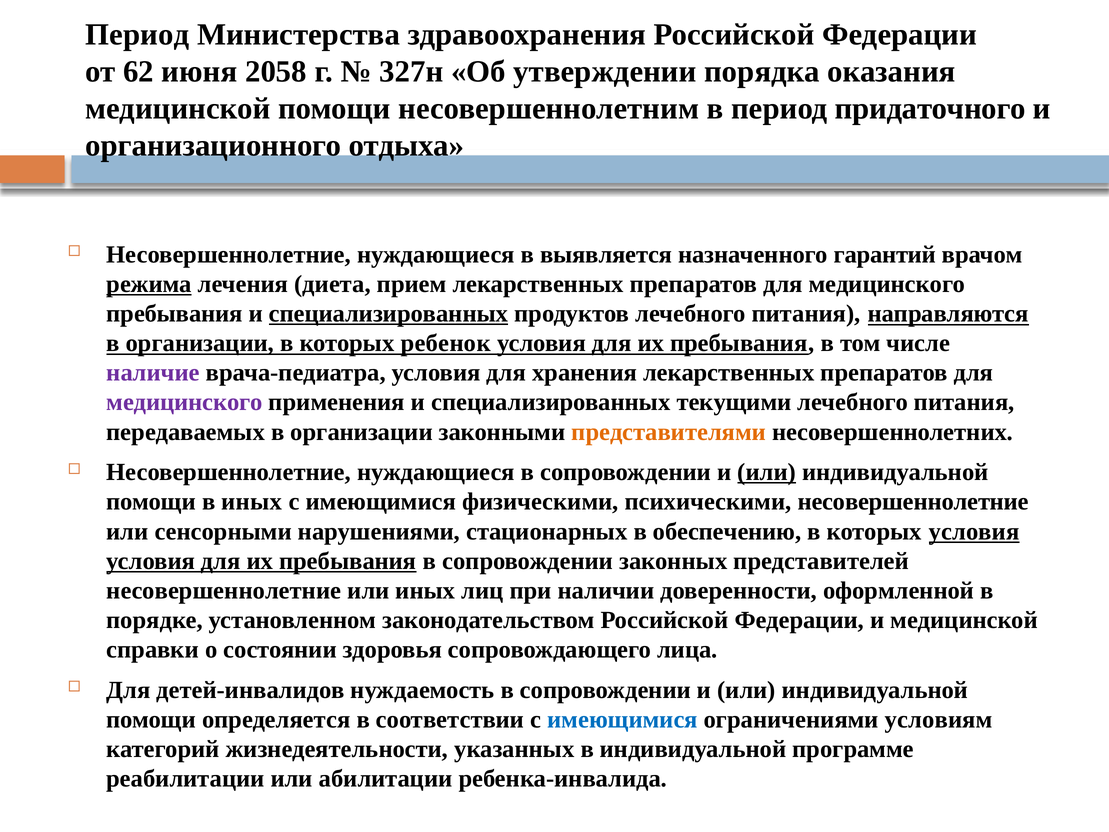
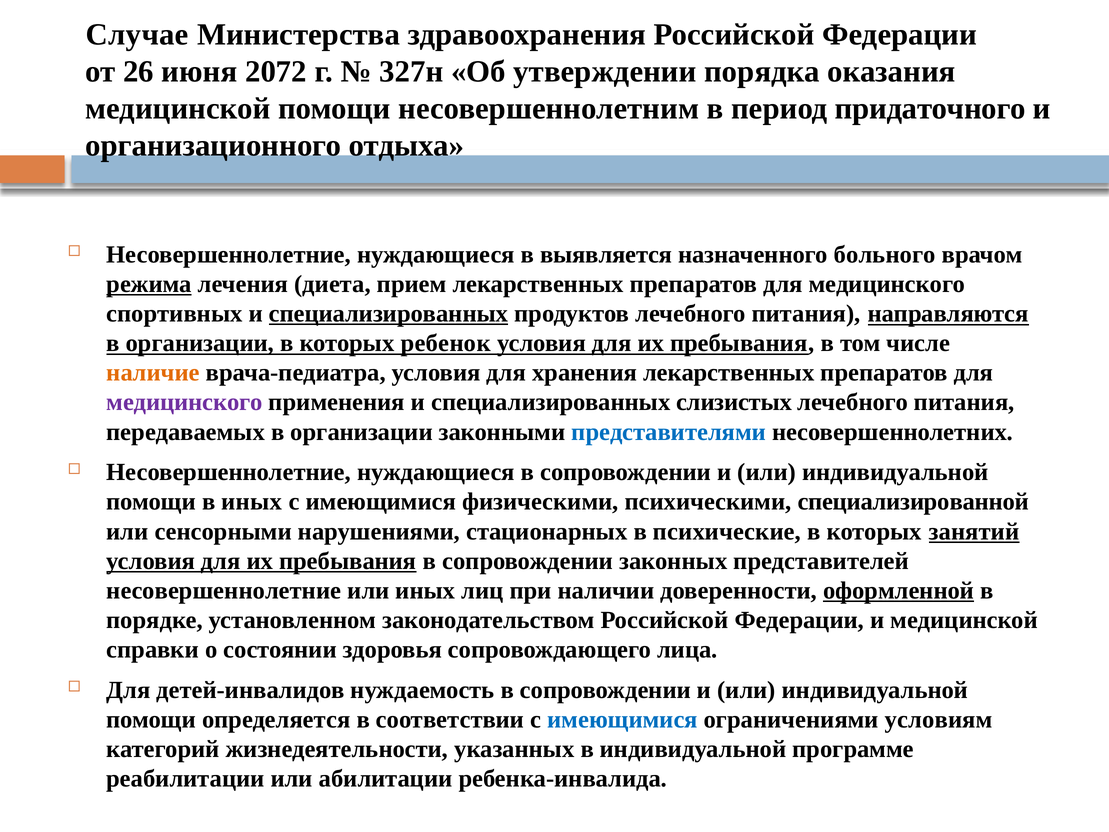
Период at (137, 34): Период -> Случае
62: 62 -> 26
2058: 2058 -> 2072
гарантий: гарантий -> больного
пребывания at (175, 314): пребывания -> спортивных
наличие colour: purple -> orange
текущими: текущими -> слизистых
представителями colour: orange -> blue
или at (767, 472) underline: present -> none
психическими несовершеннолетние: несовершеннолетние -> специализированной
обеспечению: обеспечению -> психические
которых условия: условия -> занятий
оформленной underline: none -> present
